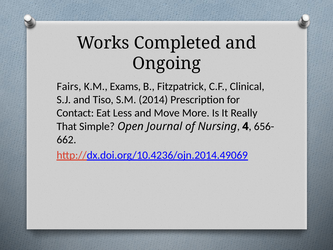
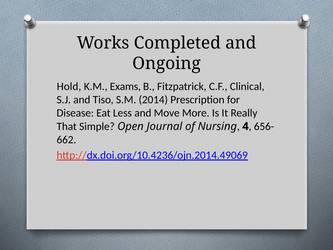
Fairs: Fairs -> Hold
Contact: Contact -> Disease
